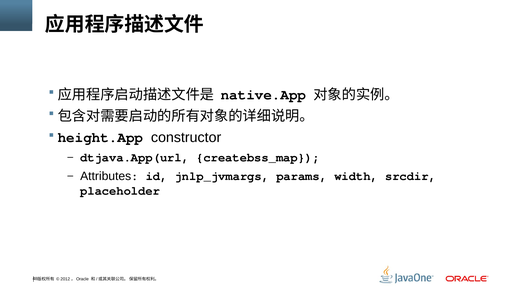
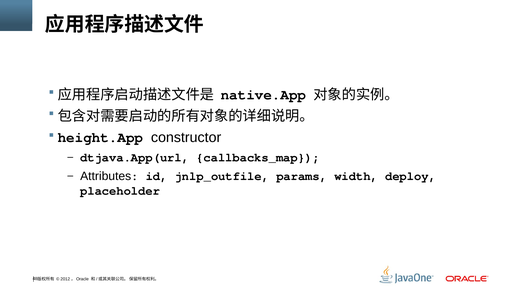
createbss_map: createbss_map -> callbacks_map
jnlp_jvmargs: jnlp_jvmargs -> jnlp_outfile
srcdir: srcdir -> deploy
